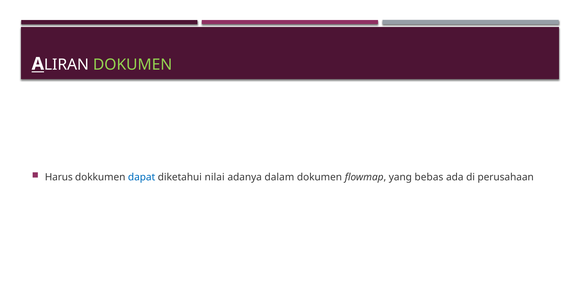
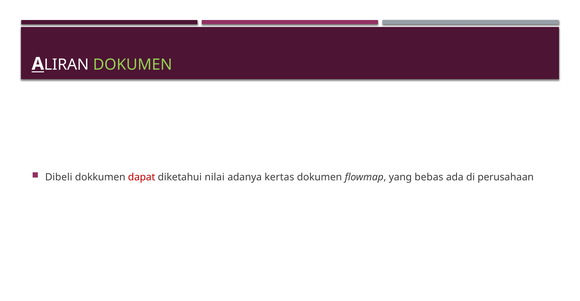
Harus: Harus -> Dibeli
dapat colour: blue -> red
dalam: dalam -> kertas
